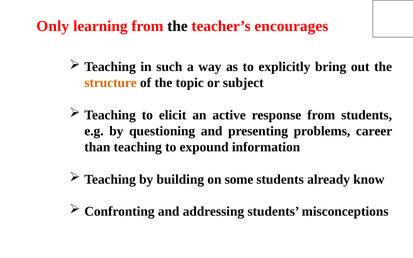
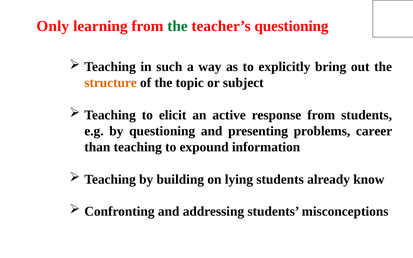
the at (177, 26) colour: black -> green
teacher’s encourages: encourages -> questioning
some: some -> lying
